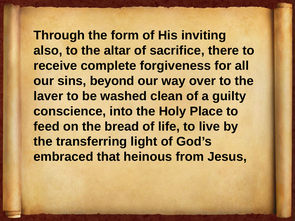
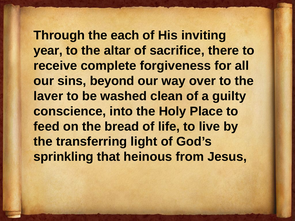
form: form -> each
also: also -> year
embraced: embraced -> sprinkling
